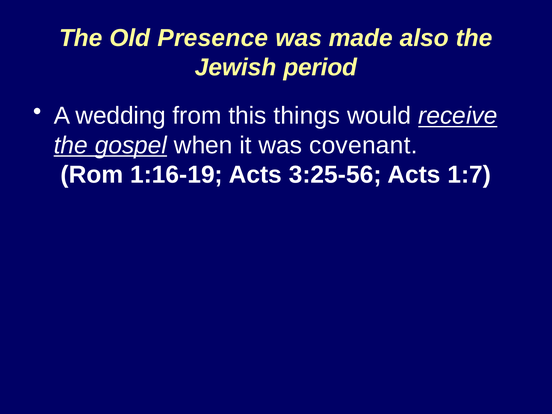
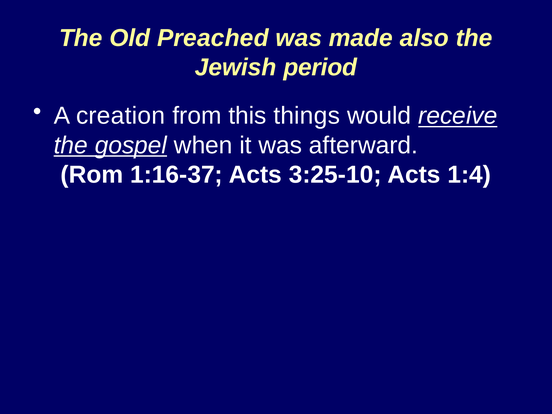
Presence: Presence -> Preached
wedding: wedding -> creation
covenant: covenant -> afterward
1:16-19: 1:16-19 -> 1:16-37
3:25-56: 3:25-56 -> 3:25-10
1:7: 1:7 -> 1:4
